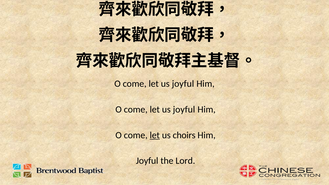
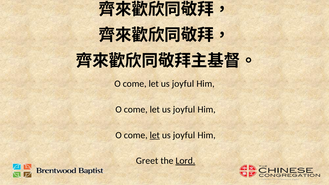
choirs at (184, 135): choirs -> joyful
Joyful at (147, 161): Joyful -> Greet
Lord underline: none -> present
